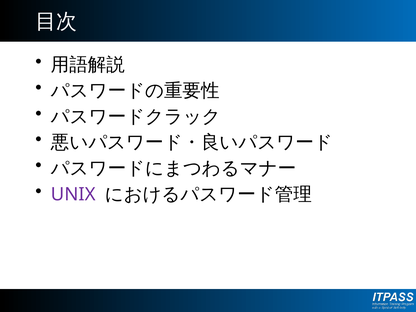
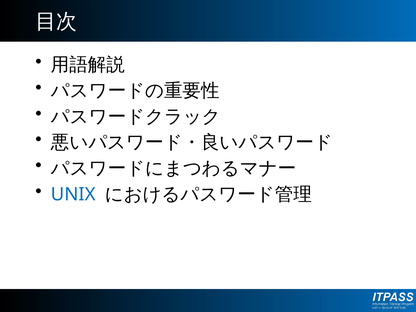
UNIX colour: purple -> blue
